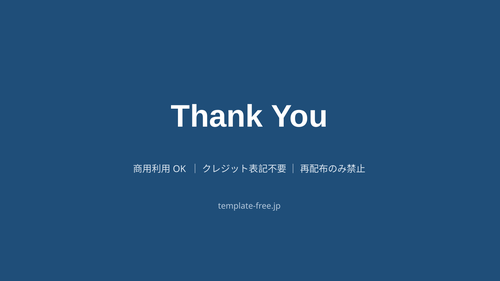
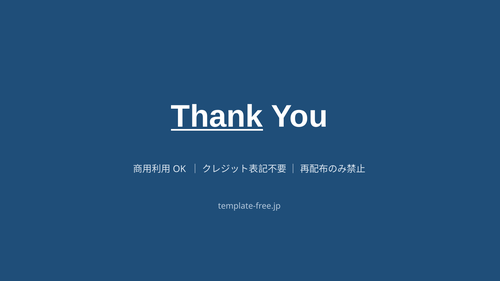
Thank underline: none -> present
